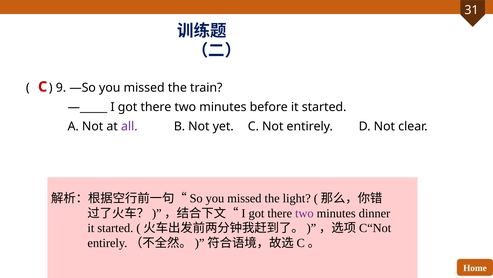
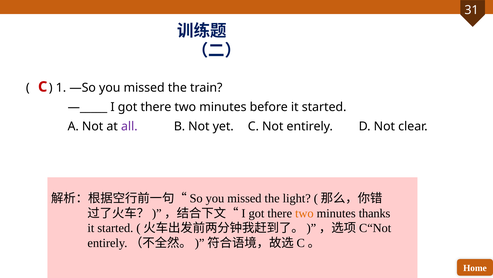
9: 9 -> 1
two at (304, 213) colour: purple -> orange
dinner: dinner -> thanks
